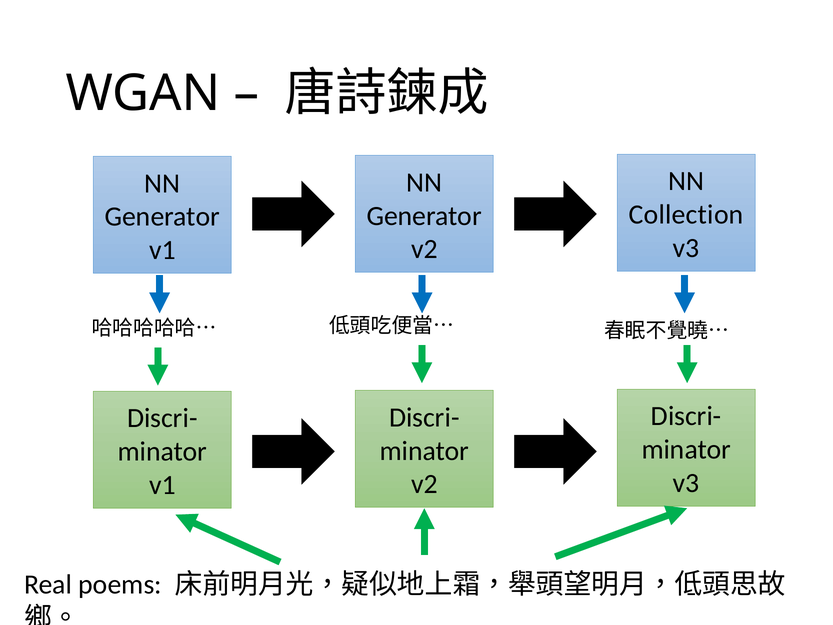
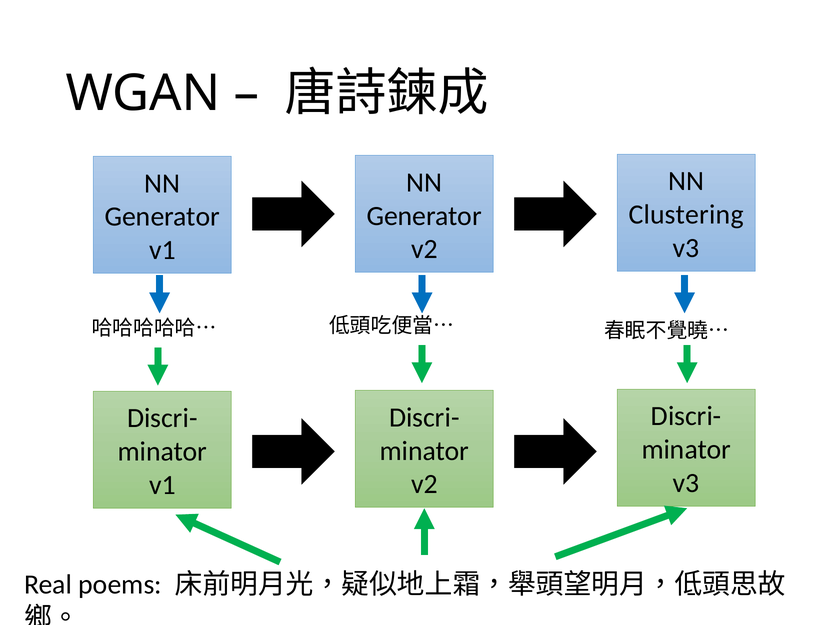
Collection: Collection -> Clustering
